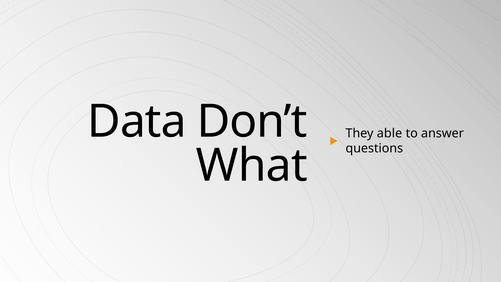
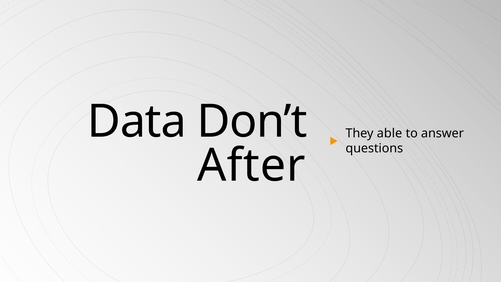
What: What -> After
